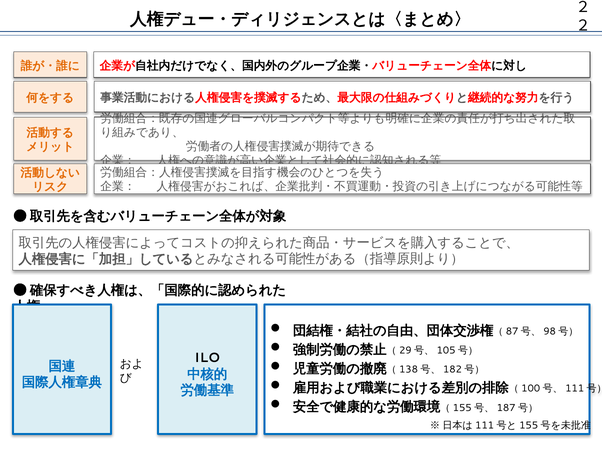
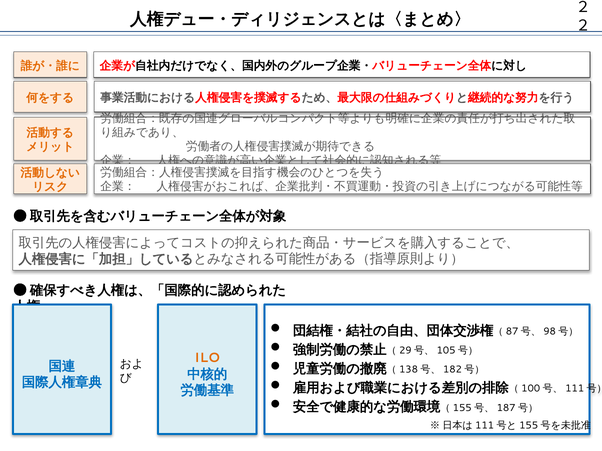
ILO colour: black -> orange
